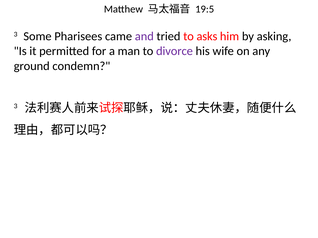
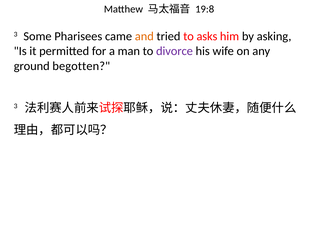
19:5: 19:5 -> 19:8
and colour: purple -> orange
condemn: condemn -> begotten
